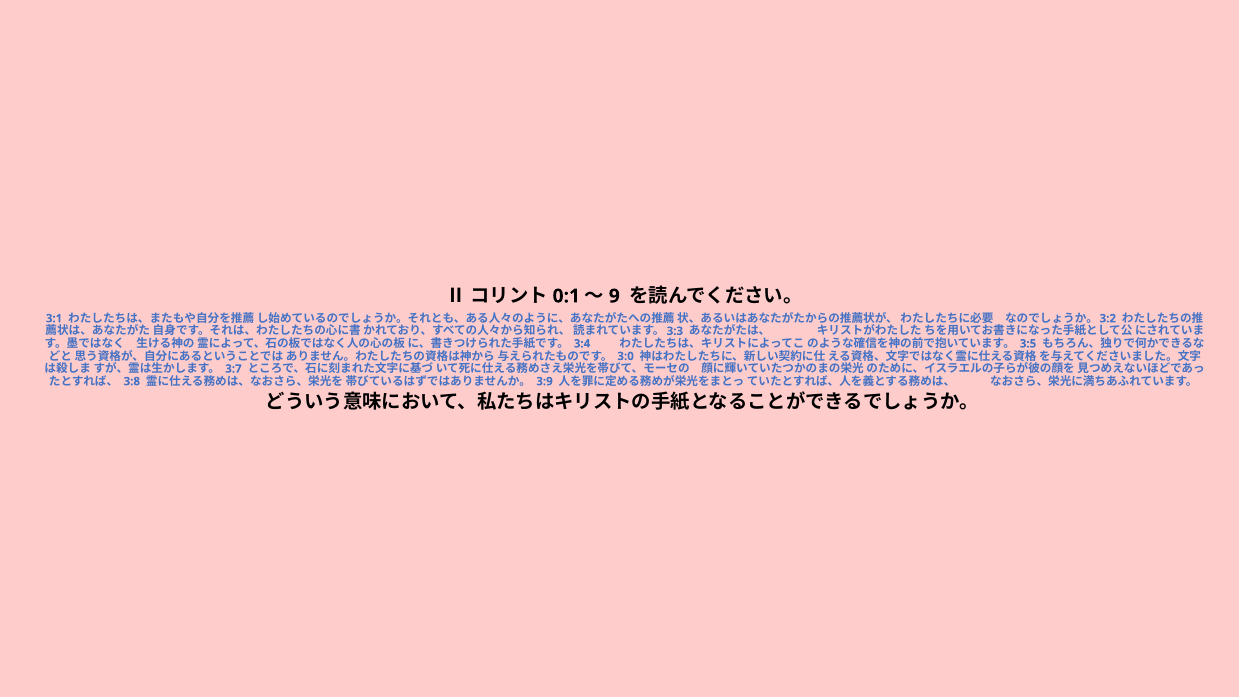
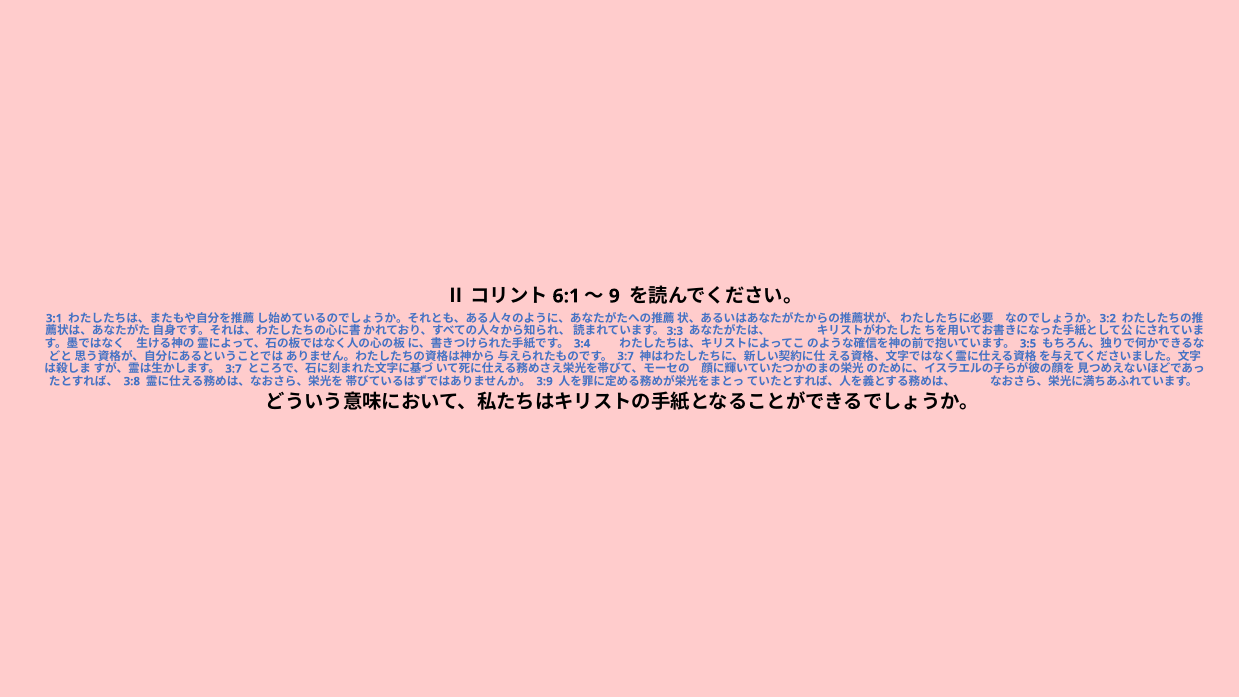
0:1: 0:1 -> 6:1
3:0 at (626, 356): 3:0 -> 3:7
